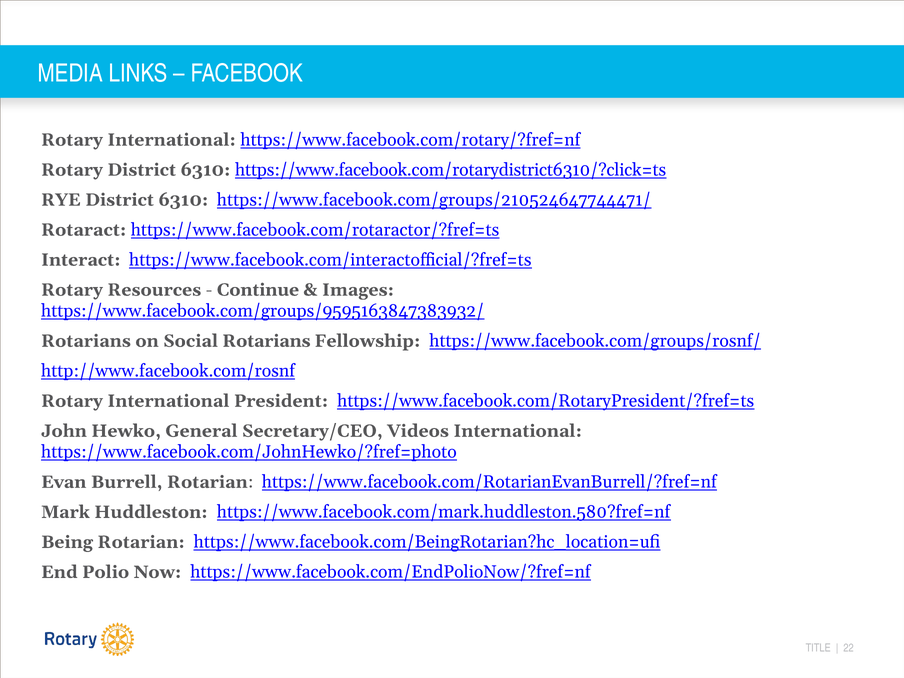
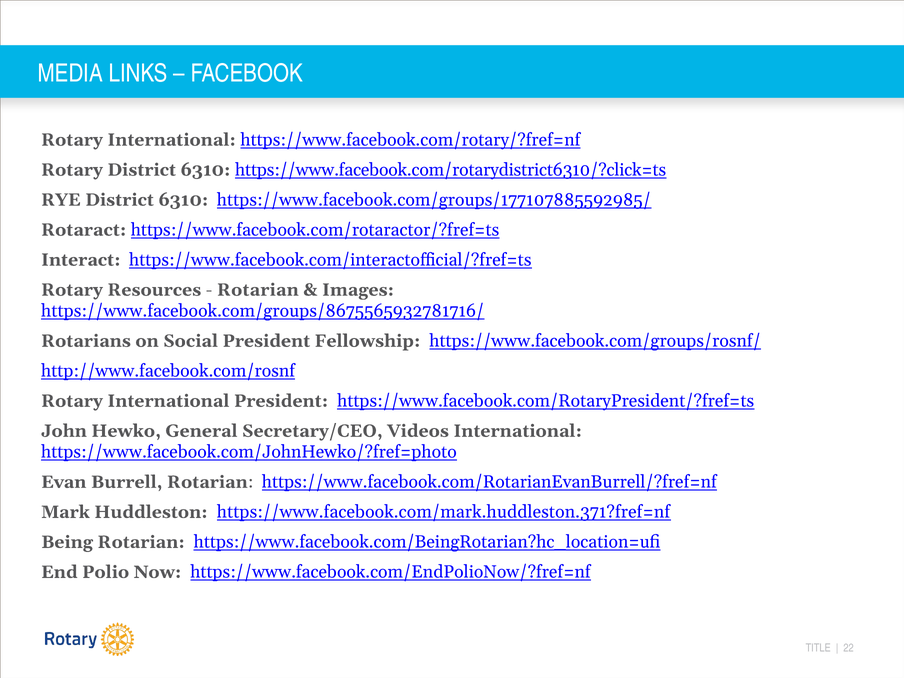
https://www.facebook.com/groups/210524647744471/: https://www.facebook.com/groups/210524647744471/ -> https://www.facebook.com/groups/177107885592985/
Continue at (258, 290): Continue -> Rotarian
https://www.facebook.com/groups/9595163847383932/: https://www.facebook.com/groups/9595163847383932/ -> https://www.facebook.com/groups/8675565932781716/
Social Rotarians: Rotarians -> President
https://www.facebook.com/mark.huddleston.580?fref=nf: https://www.facebook.com/mark.huddleston.580?fref=nf -> https://www.facebook.com/mark.huddleston.371?fref=nf
